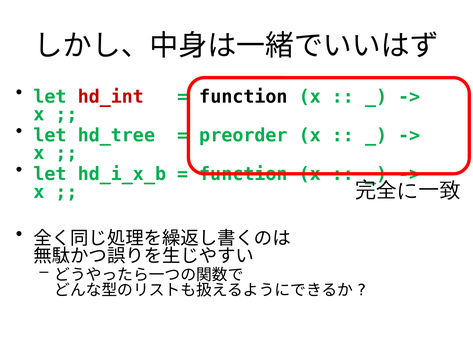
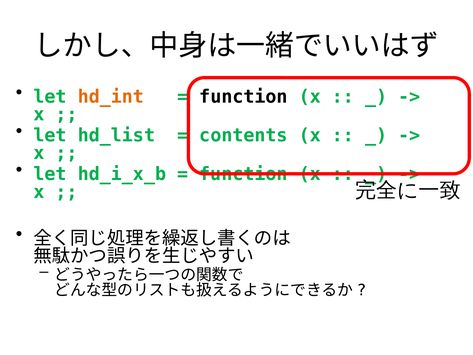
hd_int colour: red -> orange
hd_tree: hd_tree -> hd_list
preorder: preorder -> contents
